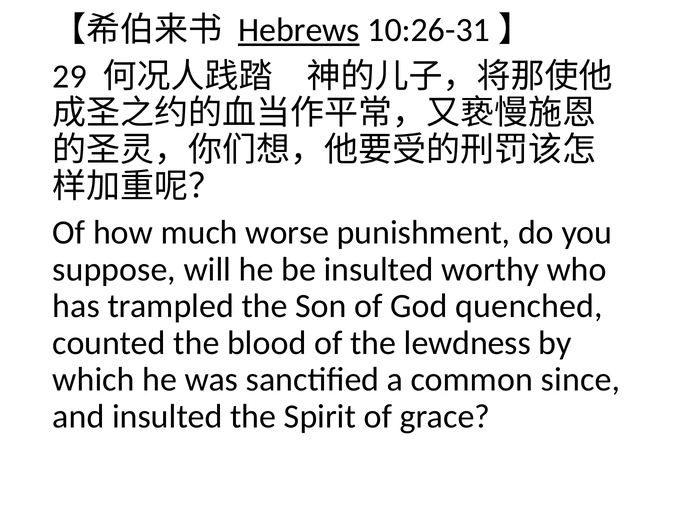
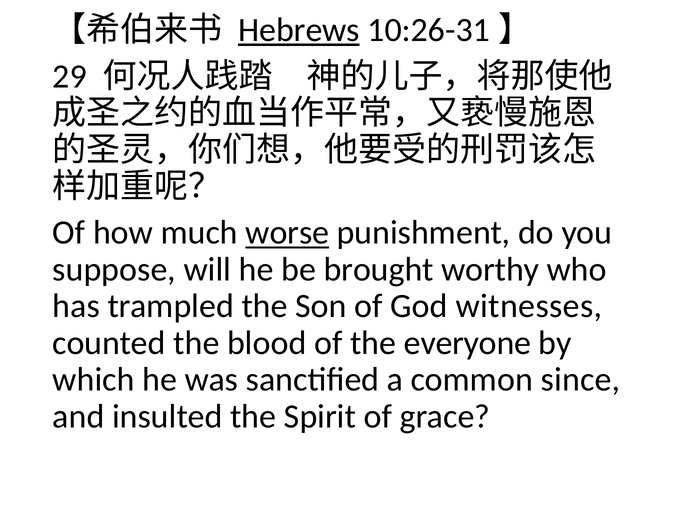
worse underline: none -> present
be insulted: insulted -> brought
quenched: quenched -> witnesses
lewdness: lewdness -> everyone
